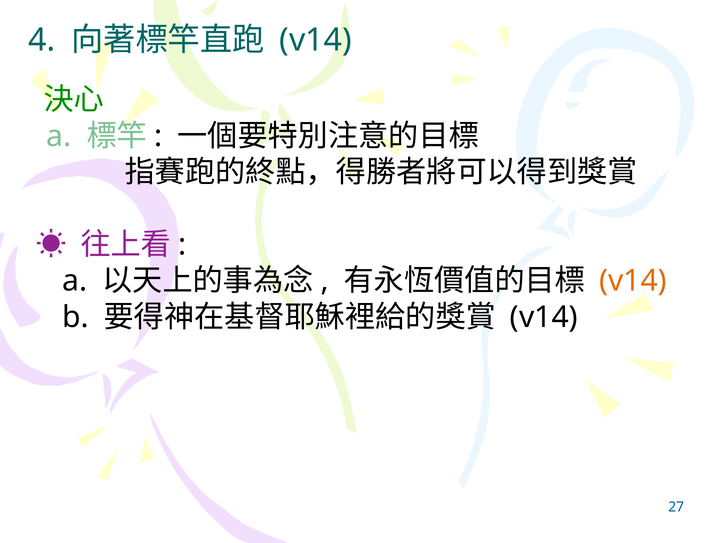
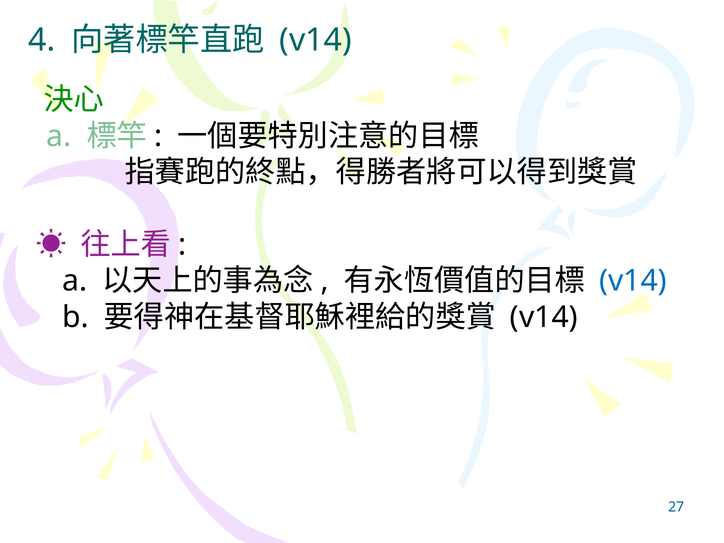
v14 at (633, 281) colour: orange -> blue
